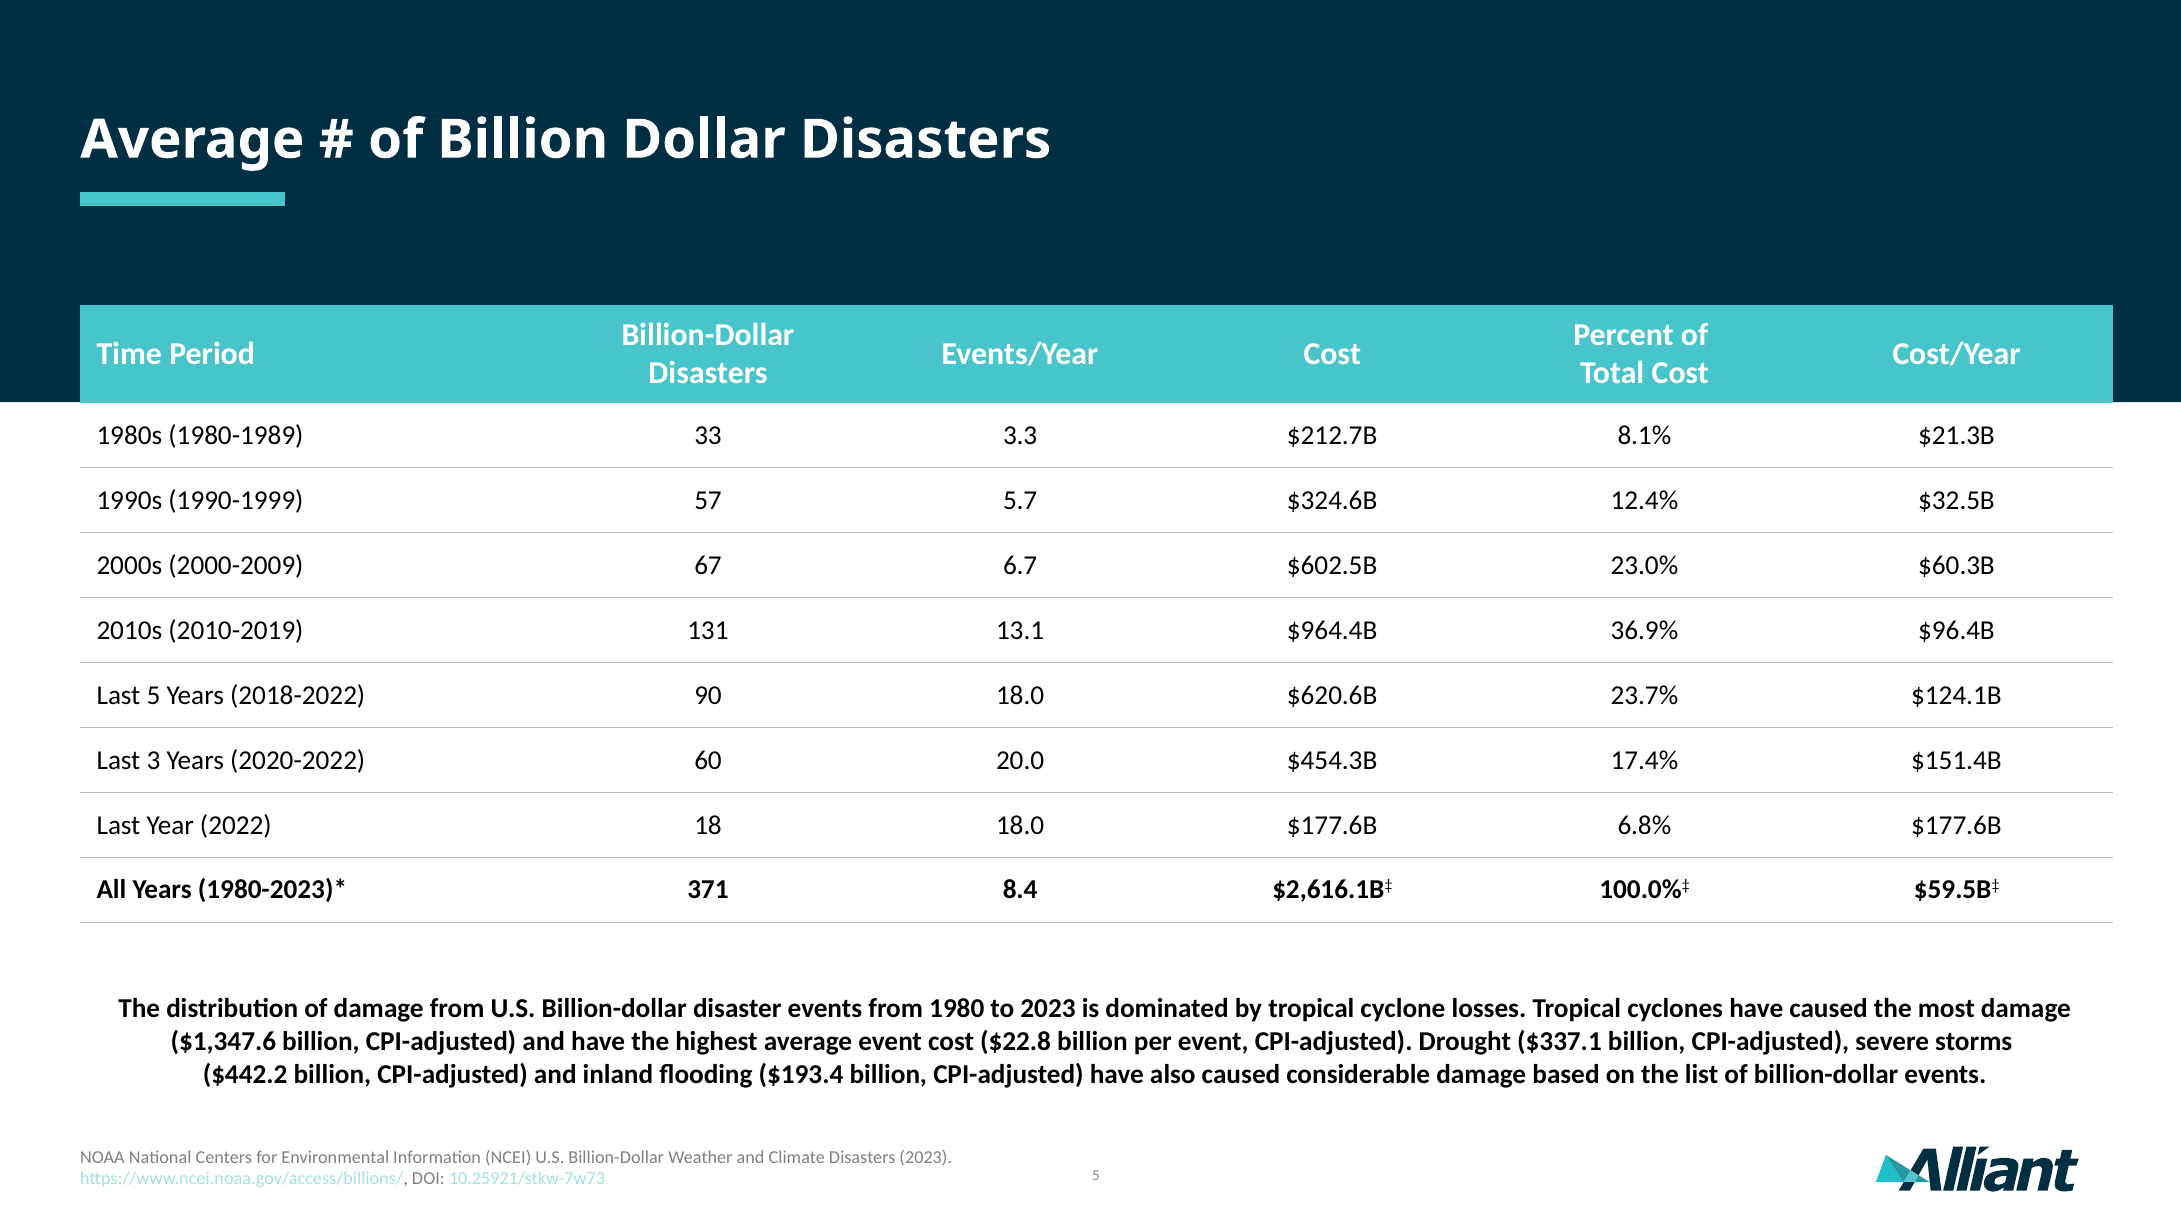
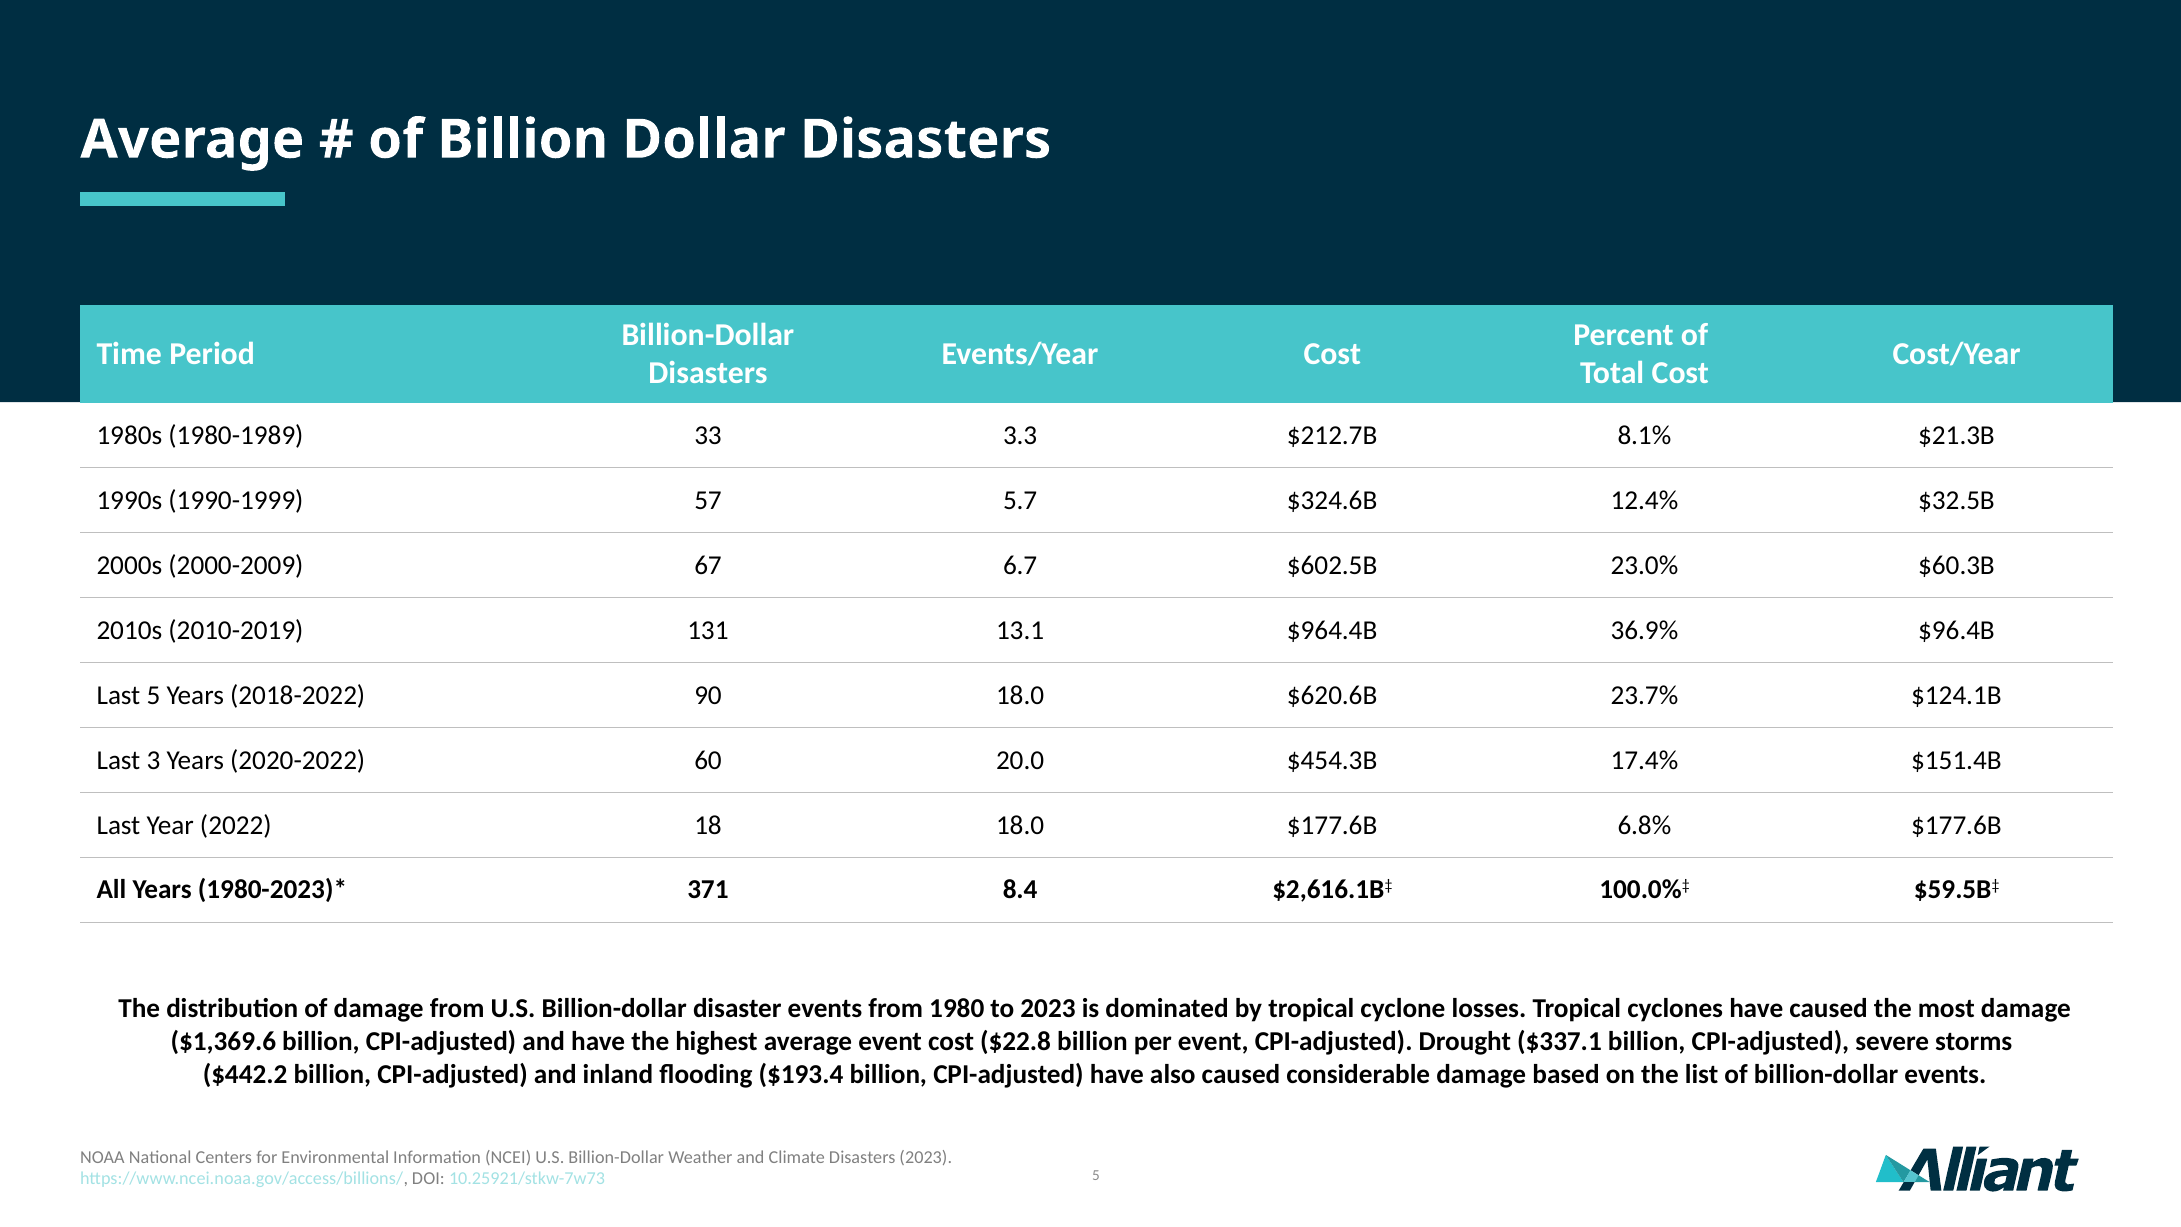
$1,347.6: $1,347.6 -> $1,369.6
